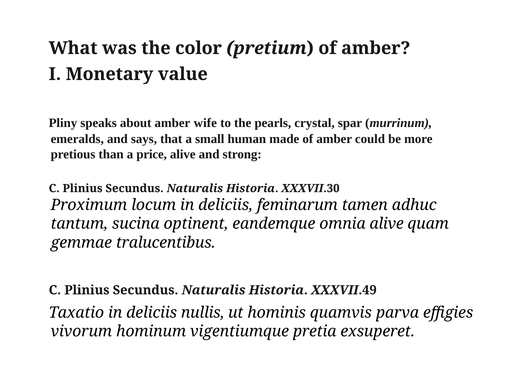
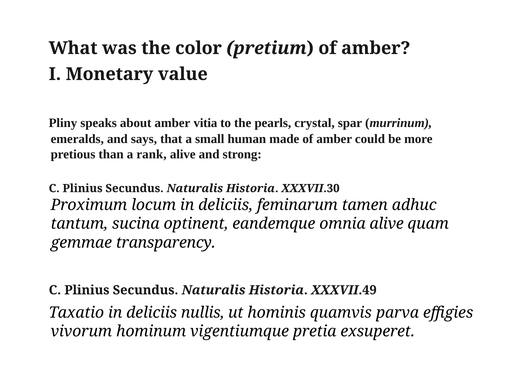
wife: wife -> vitia
price: price -> rank
tralucentibus: tralucentibus -> transparency
